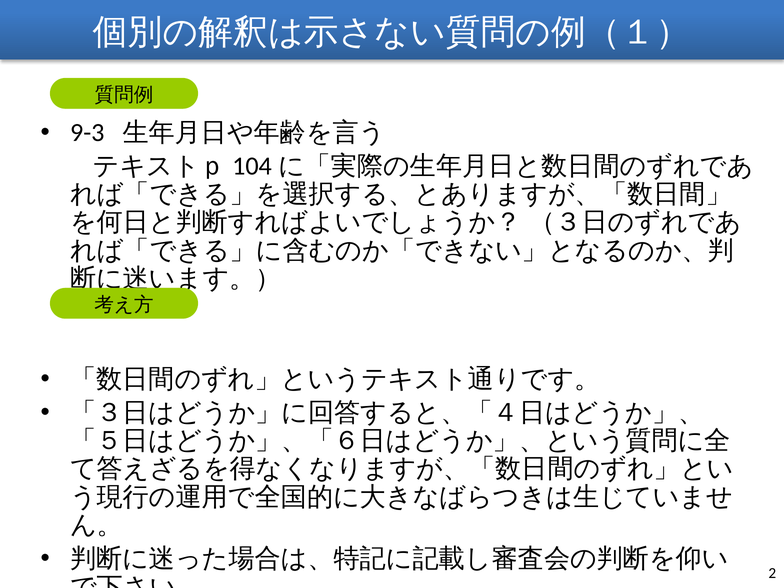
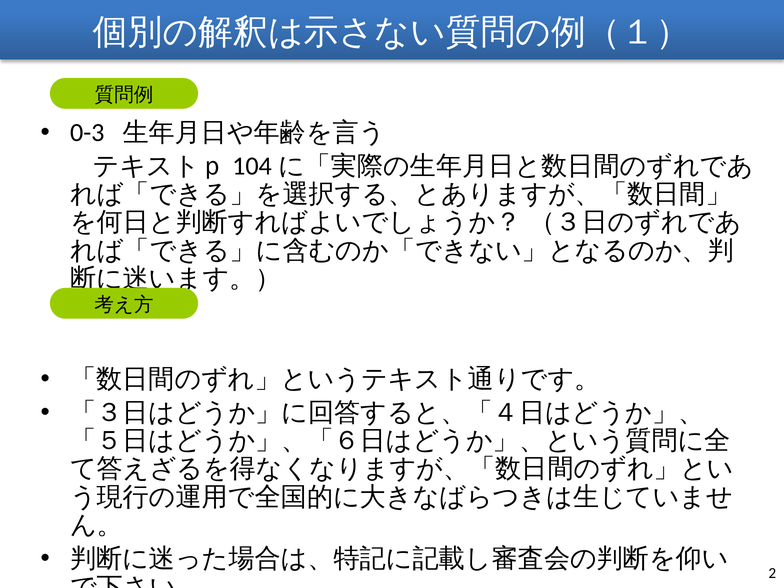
9-3: 9-3 -> 0-3
